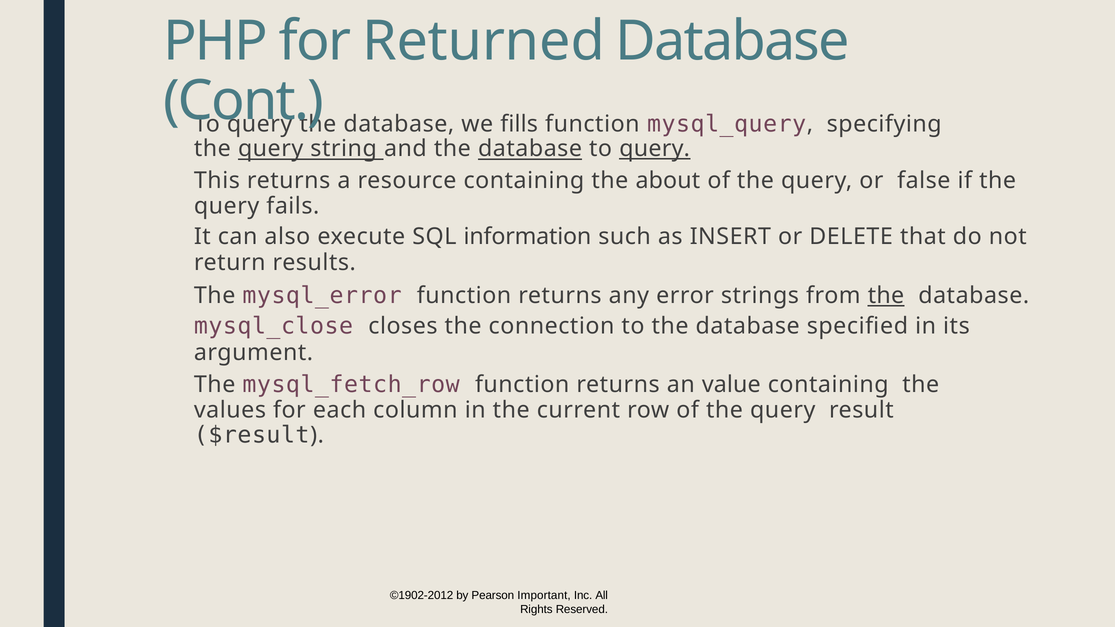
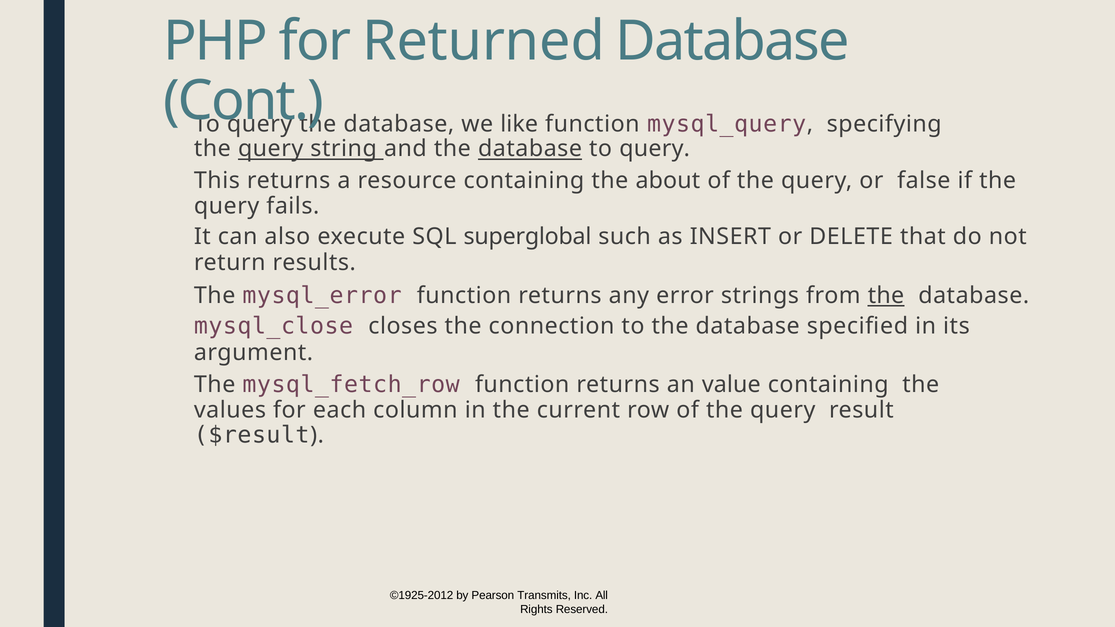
fills: fills -> like
query at (655, 149) underline: present -> none
information: information -> superglobal
©1902-2012: ©1902-2012 -> ©1925-2012
Important: Important -> Transmits
